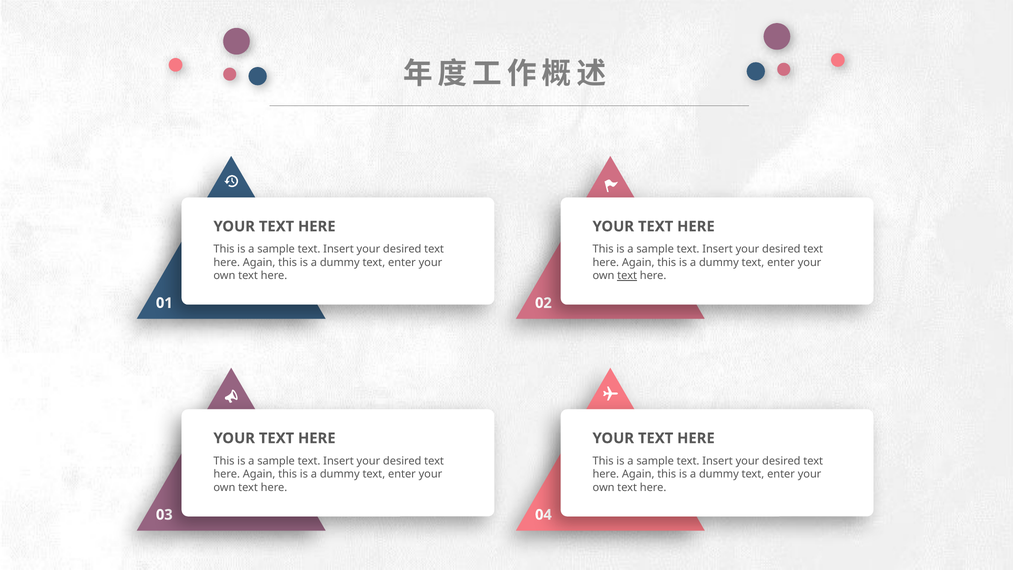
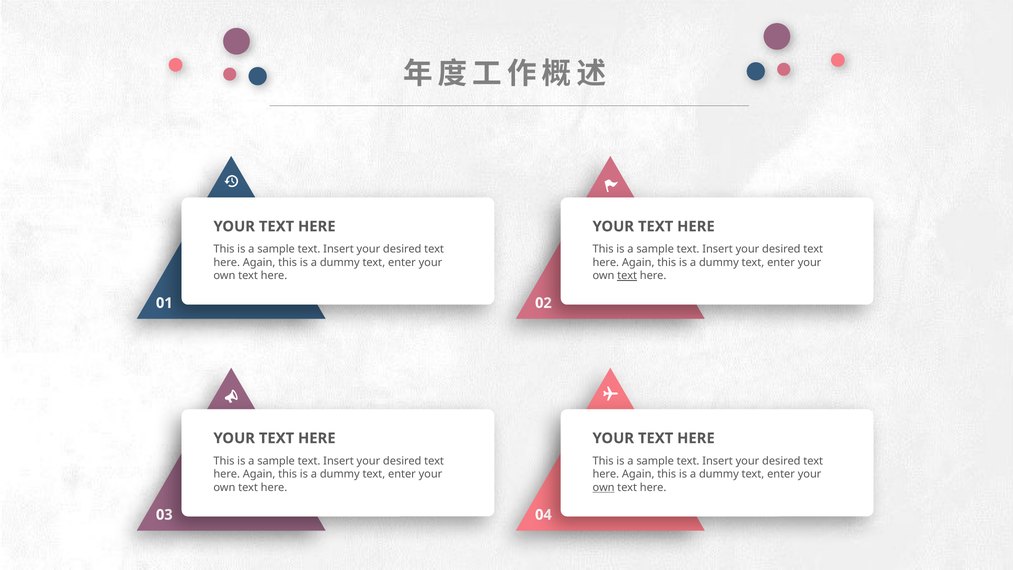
own at (604, 487) underline: none -> present
